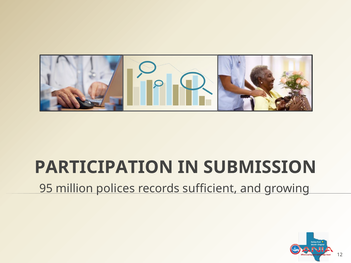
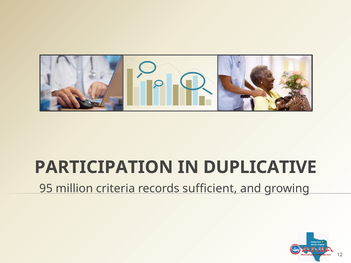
SUBMISSION: SUBMISSION -> DUPLICATIVE
polices: polices -> criteria
